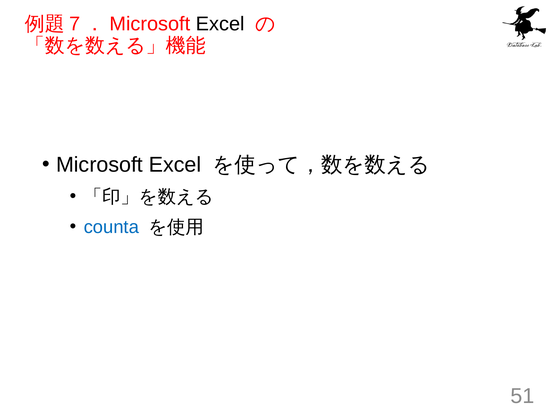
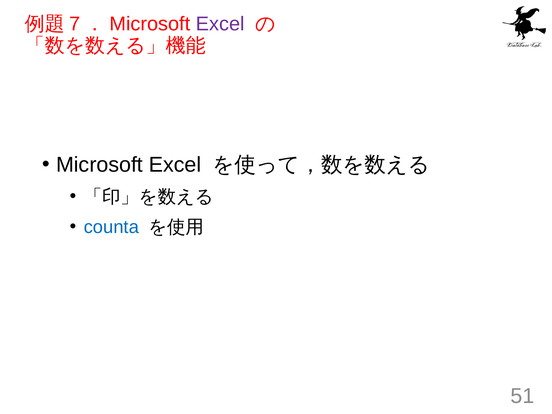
Excel at (220, 24) colour: black -> purple
